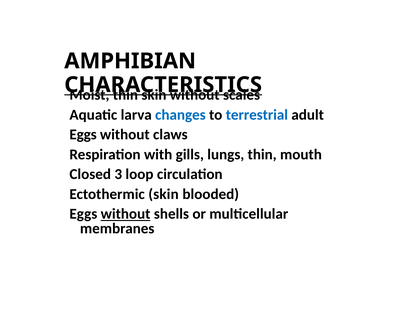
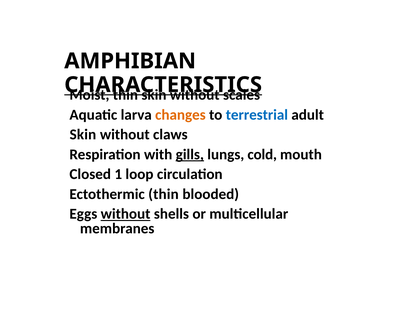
changes colour: blue -> orange
Eggs at (83, 135): Eggs -> Skin
gills underline: none -> present
lungs thin: thin -> cold
3: 3 -> 1
Ectothermic skin: skin -> thin
